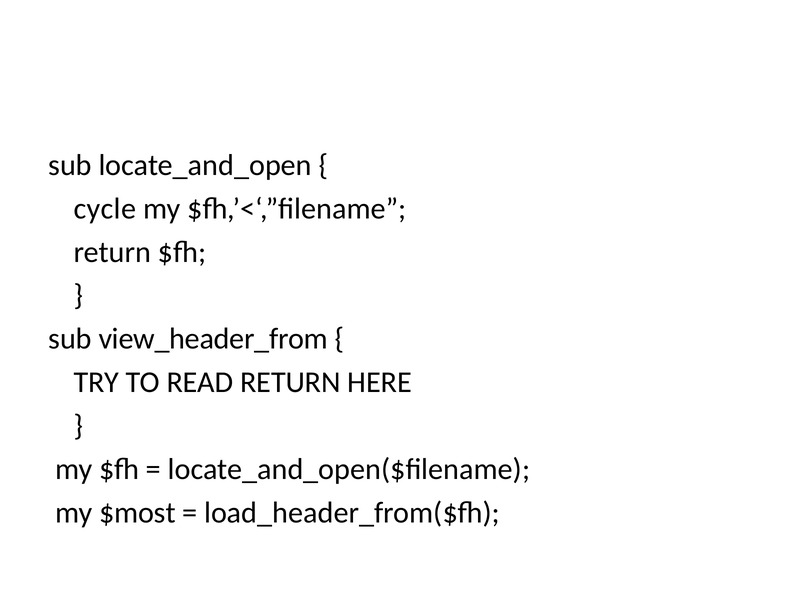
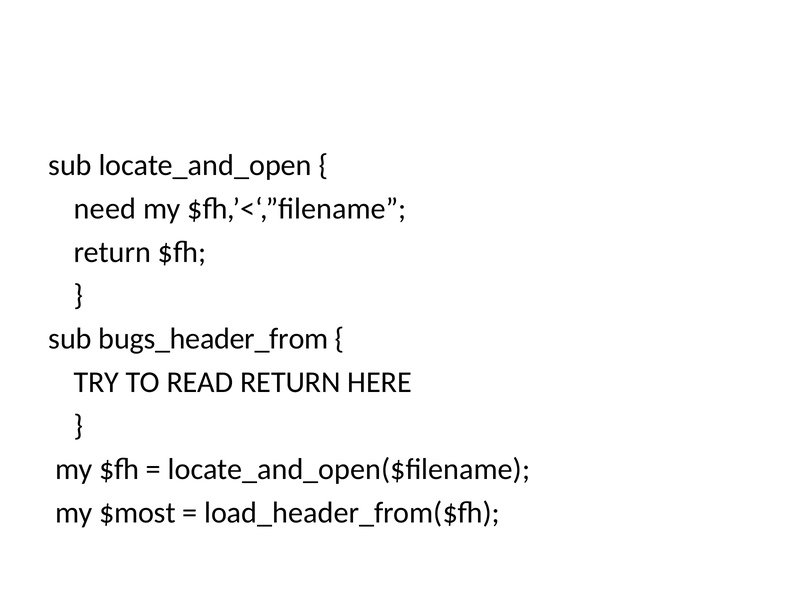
cycle: cycle -> need
view_header_from: view_header_from -> bugs_header_from
